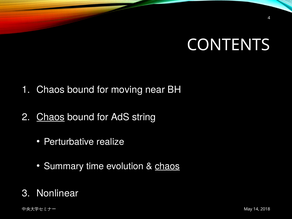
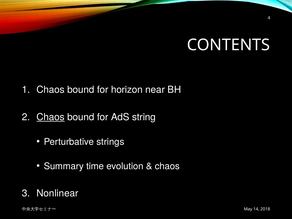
moving: moving -> horizon
realize: realize -> strings
chaos at (167, 166) underline: present -> none
